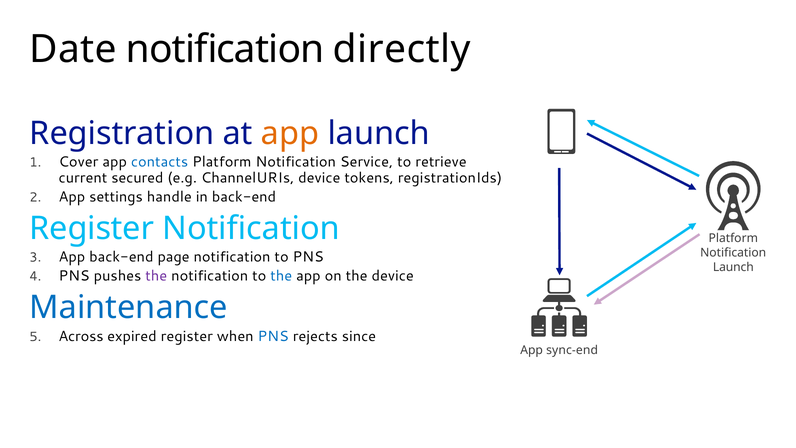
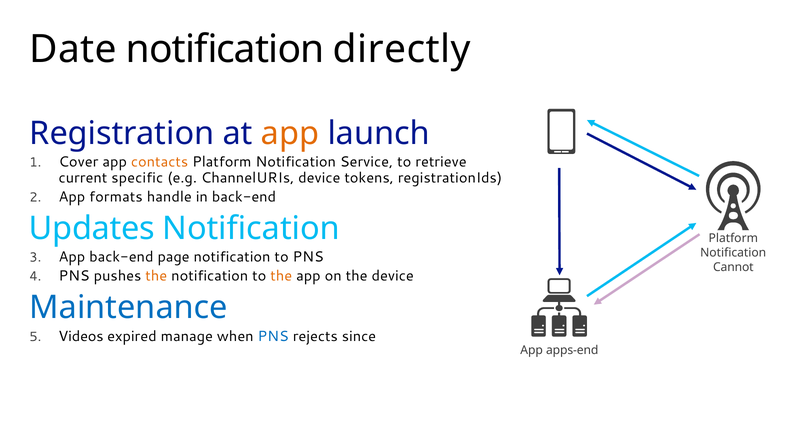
contacts colour: blue -> orange
secured: secured -> specific
settings: settings -> formats
Register at (92, 228): Register -> Updates
Launch at (733, 267): Launch -> Cannot
the at (156, 276) colour: purple -> orange
the at (281, 276) colour: blue -> orange
Across: Across -> Videos
expired register: register -> manage
sync-end: sync-end -> apps-end
